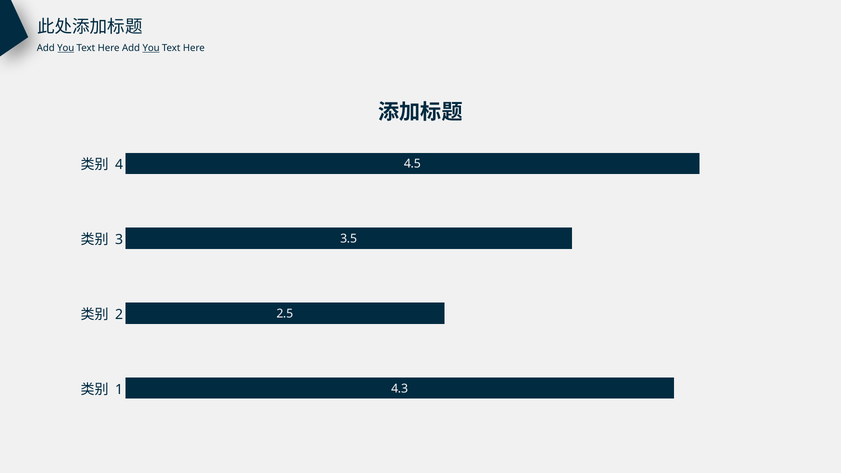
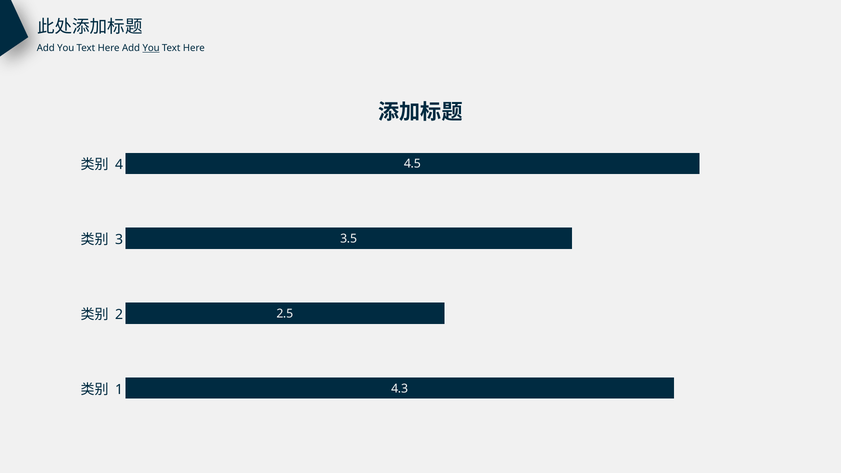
You at (66, 48) underline: present -> none
